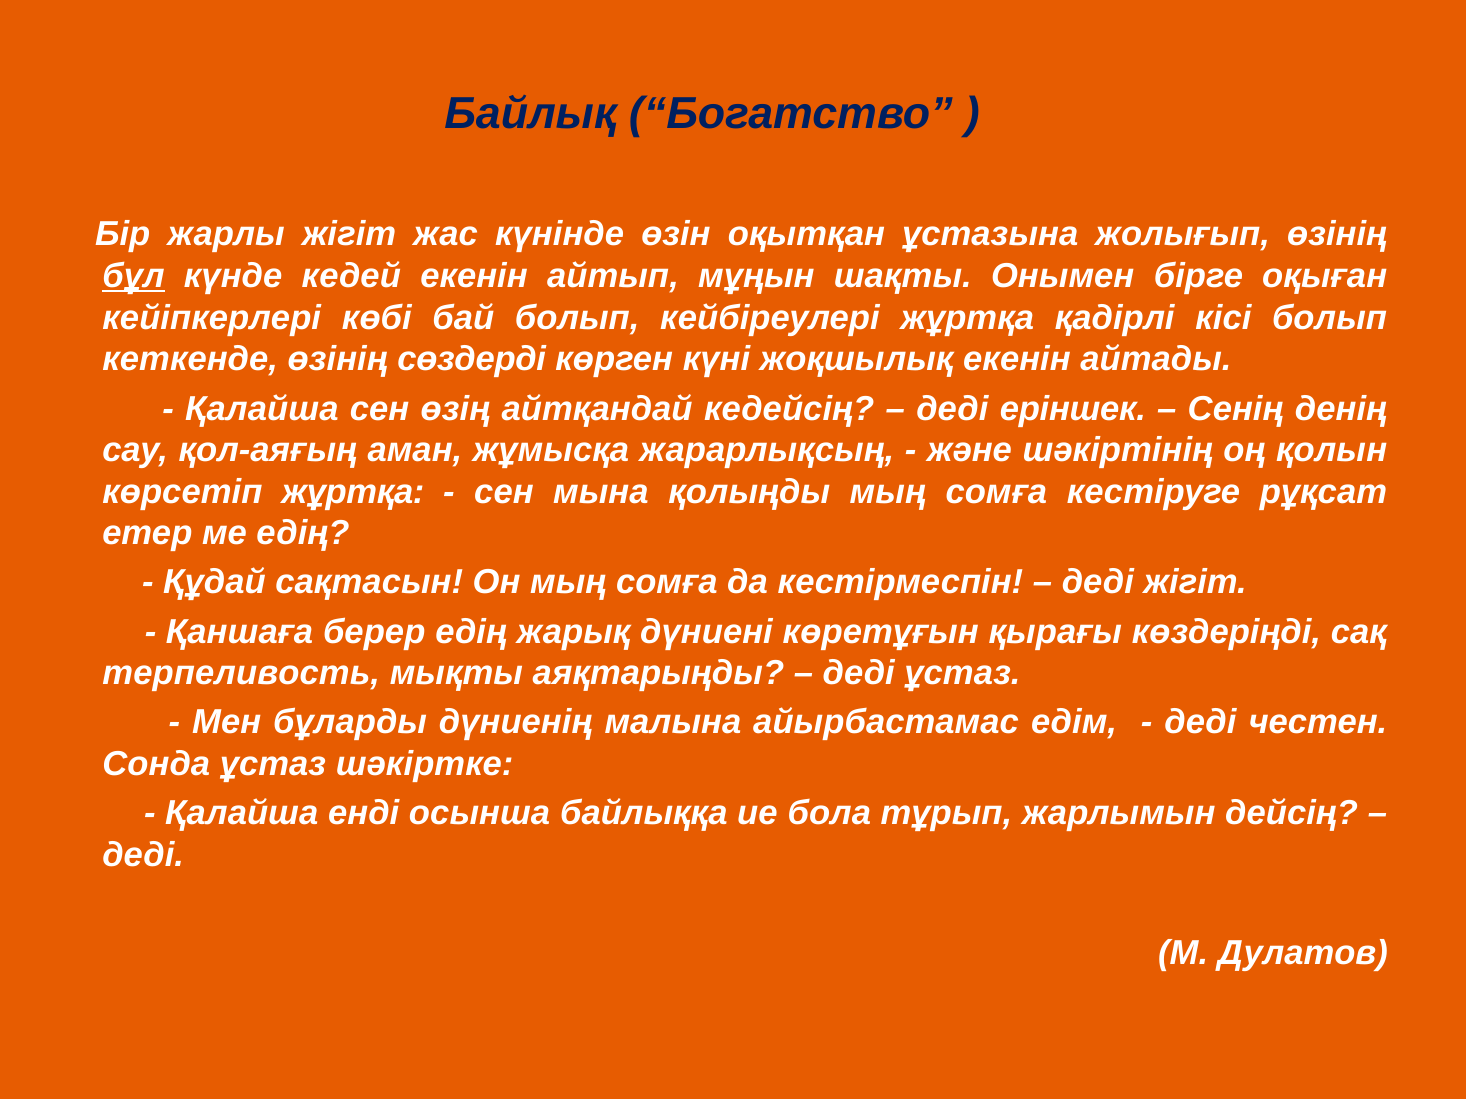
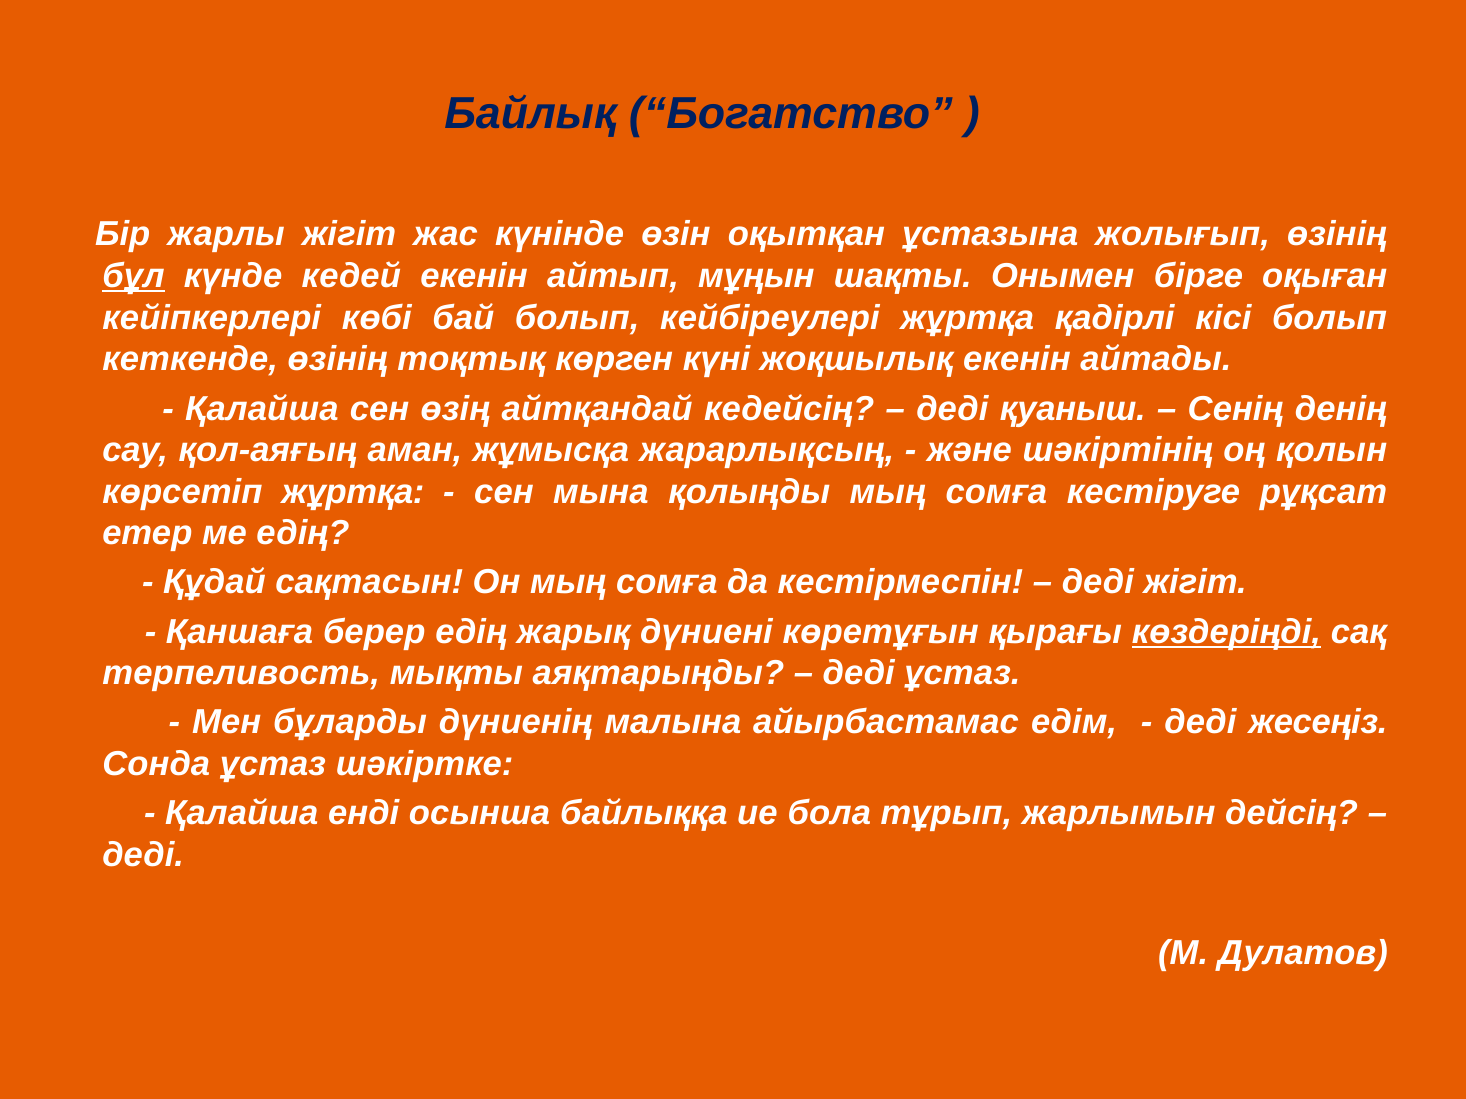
сөздерді: сөздерді -> тоқтық
еріншек: еріншек -> қуаныш
көздеріңді underline: none -> present
честен: честен -> жесеңіз
